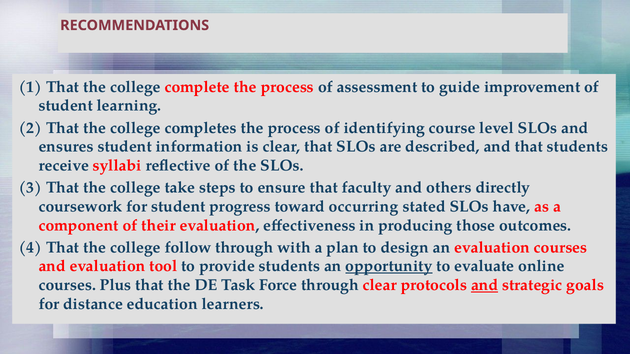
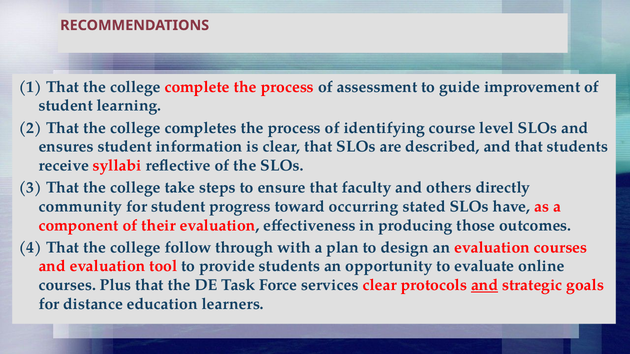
coursework: coursework -> community
opportunity underline: present -> none
Force through: through -> services
